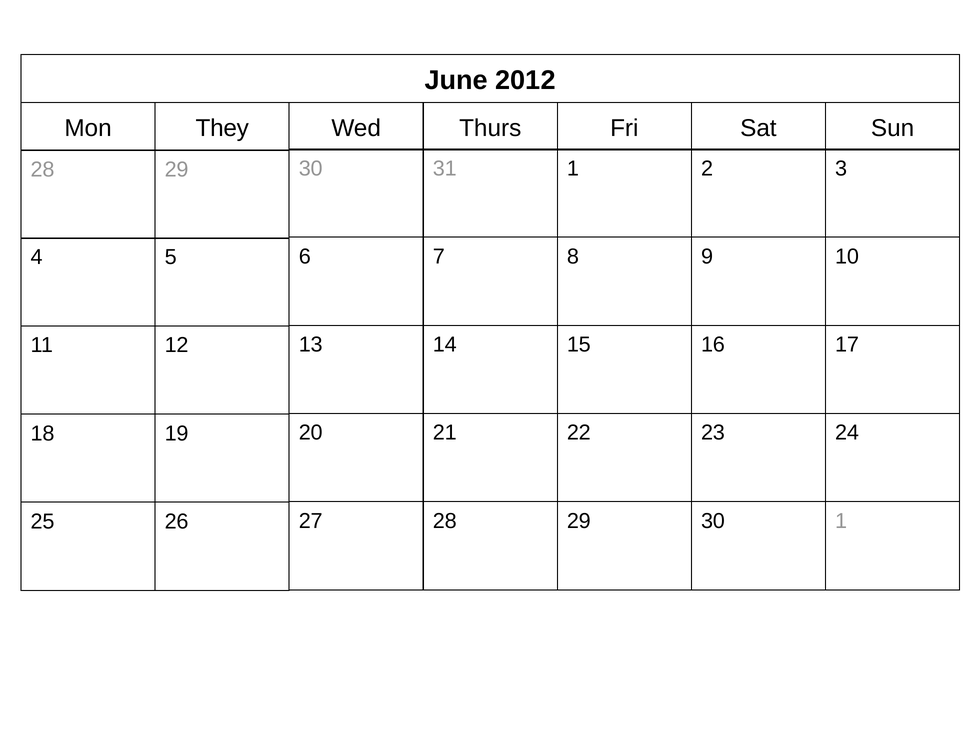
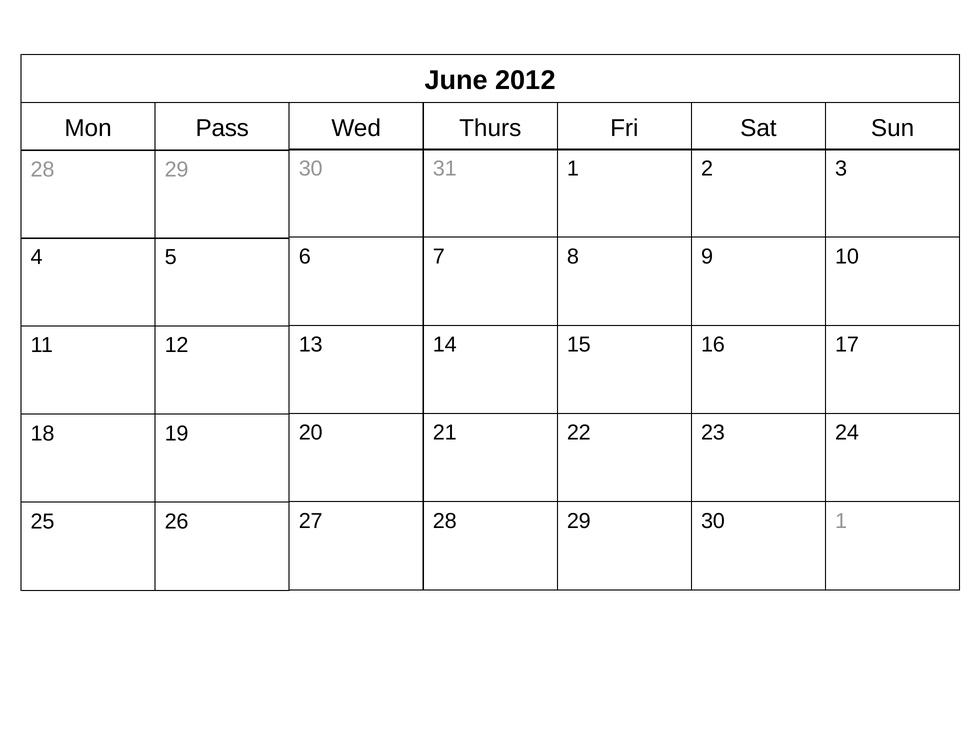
They: They -> Pass
